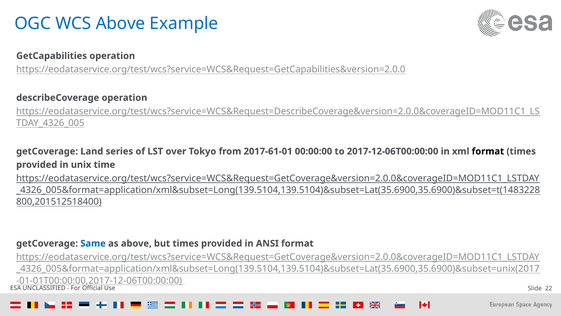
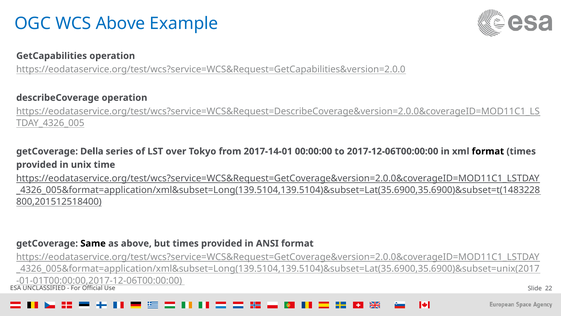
Land: Land -> Della
2017-61-01: 2017-61-01 -> 2017-14-01
Same colour: blue -> black
